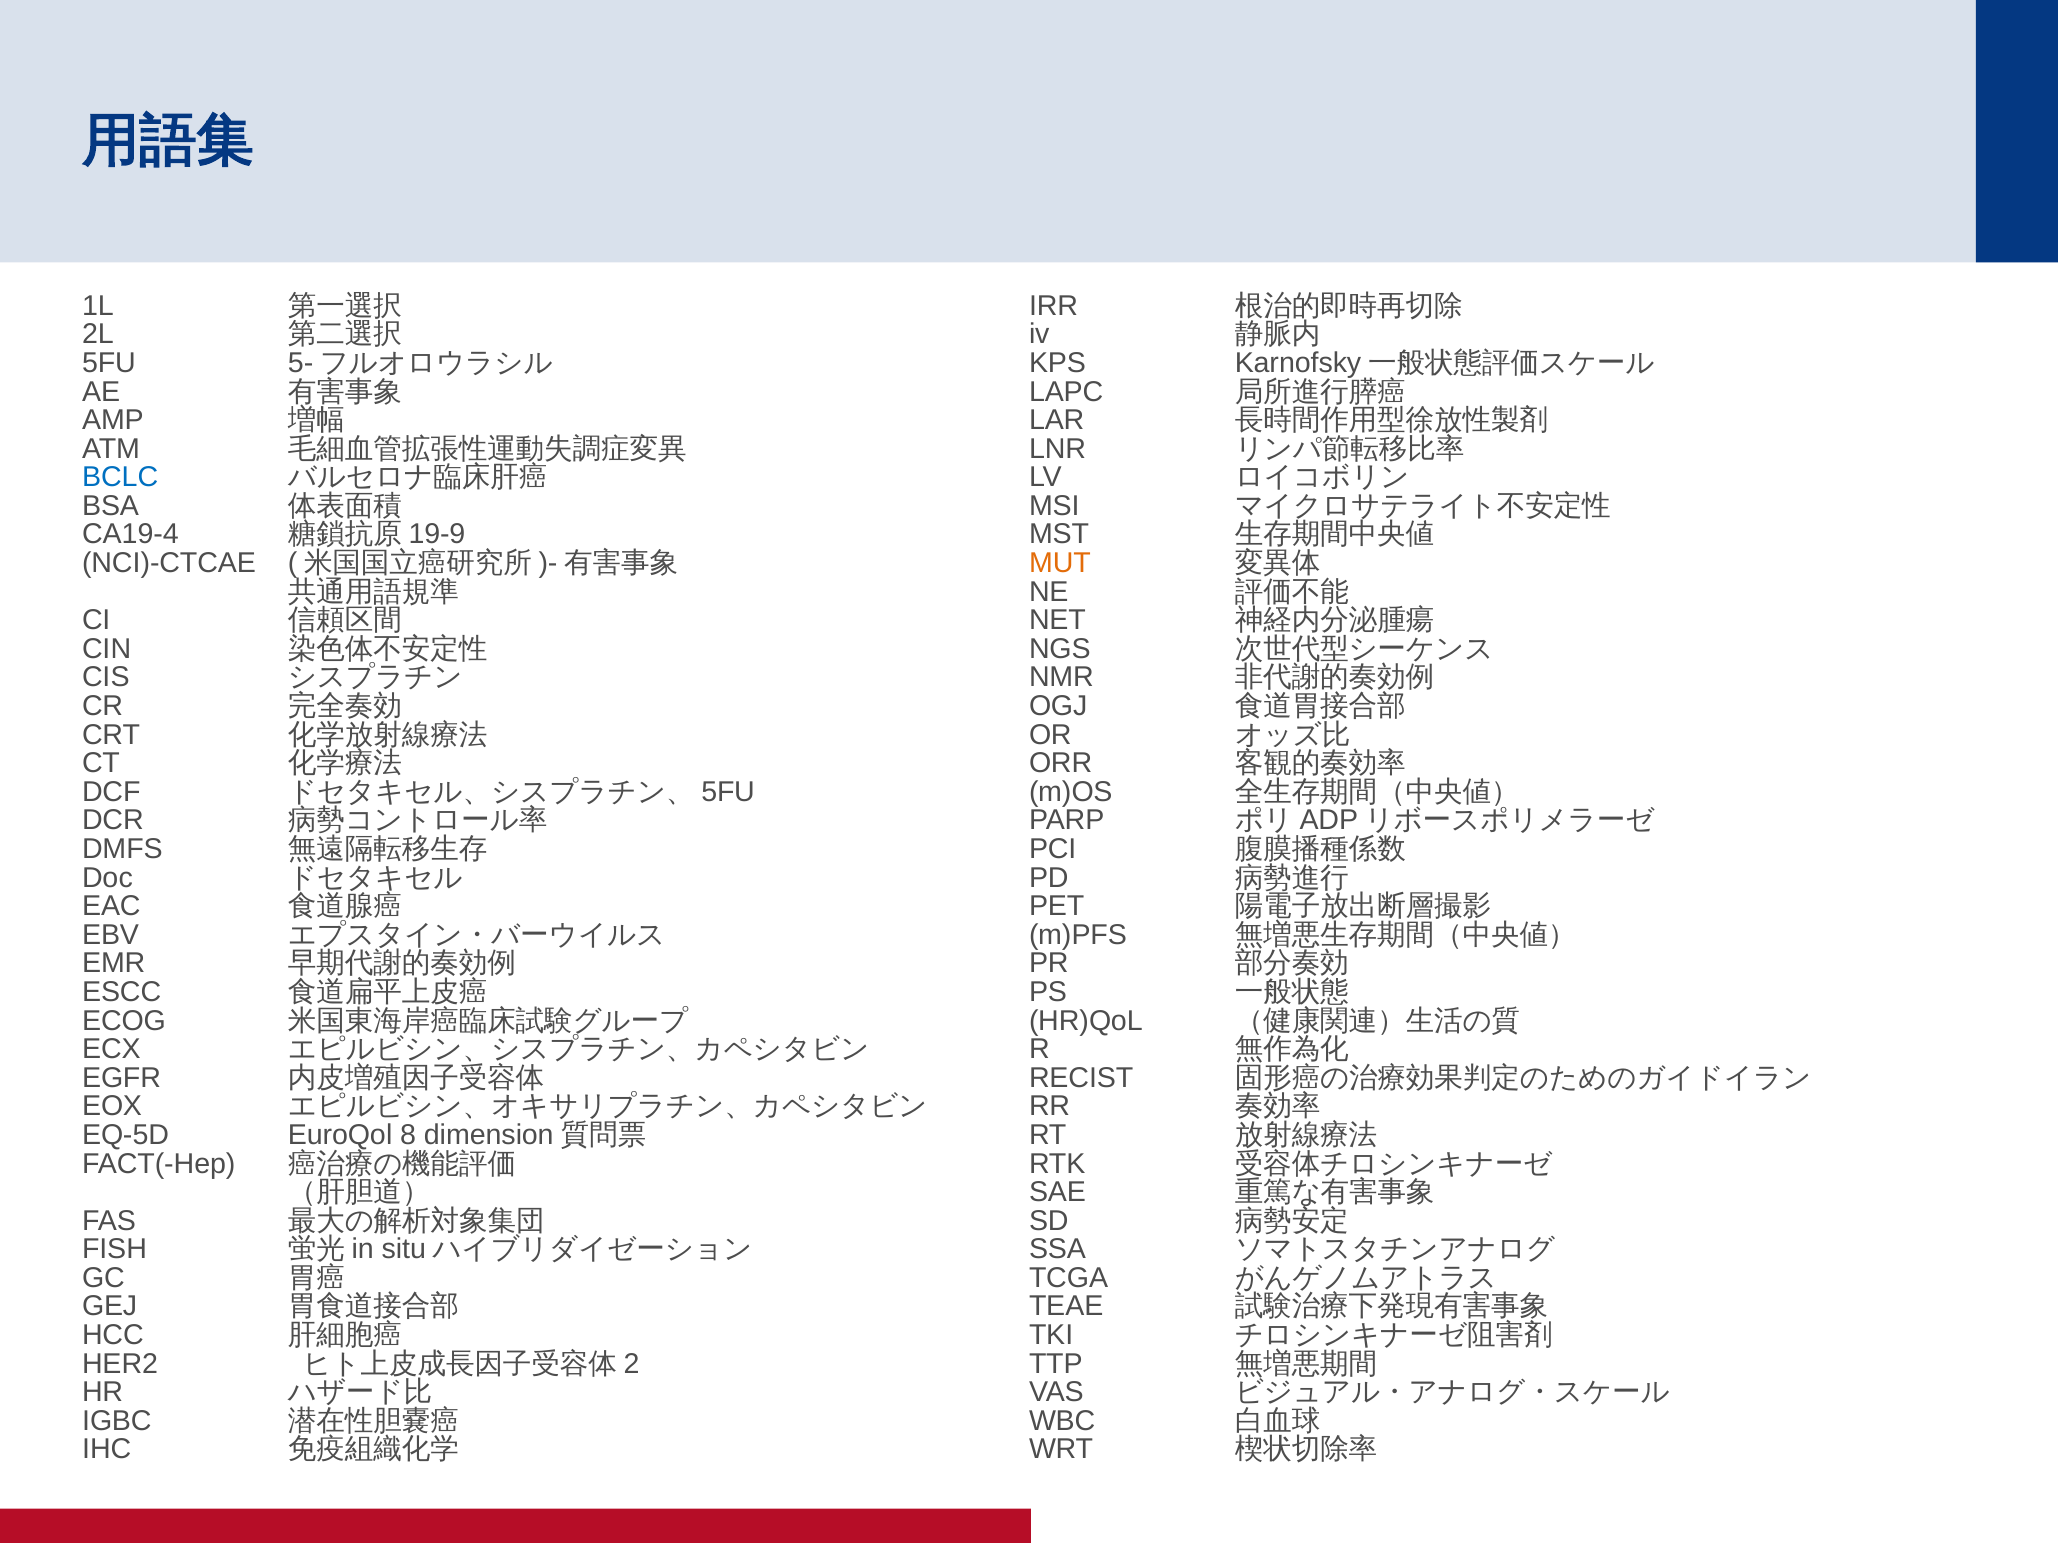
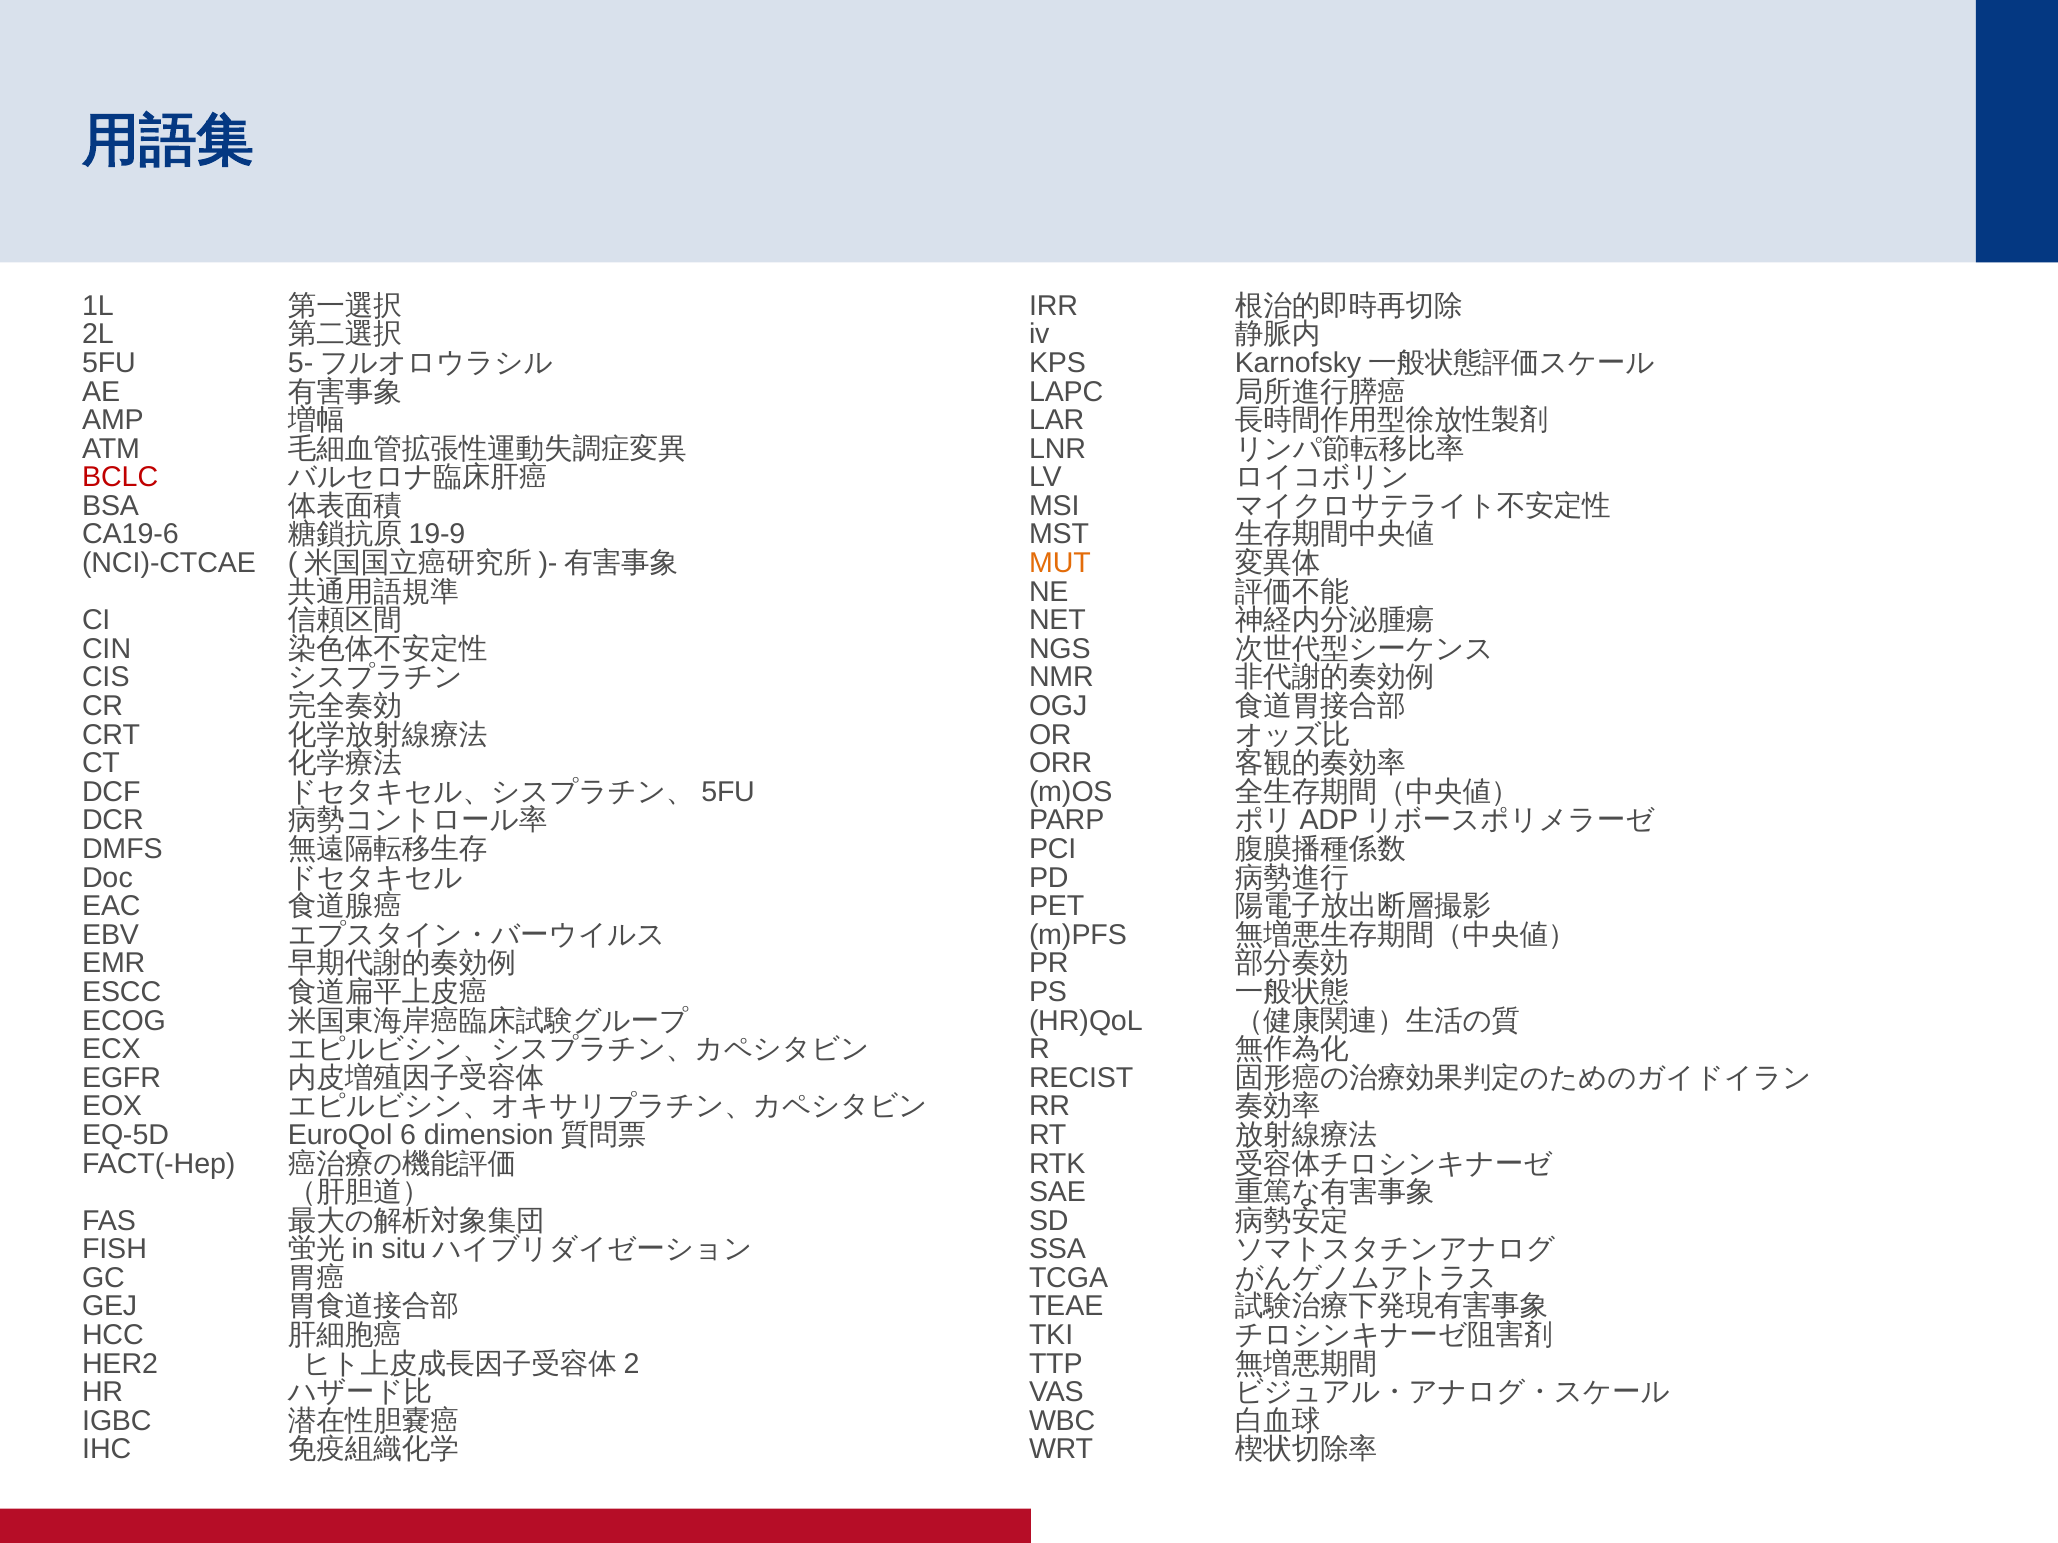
BCLC colour: blue -> red
CA19-4: CA19-4 -> CA19-6
8: 8 -> 6
